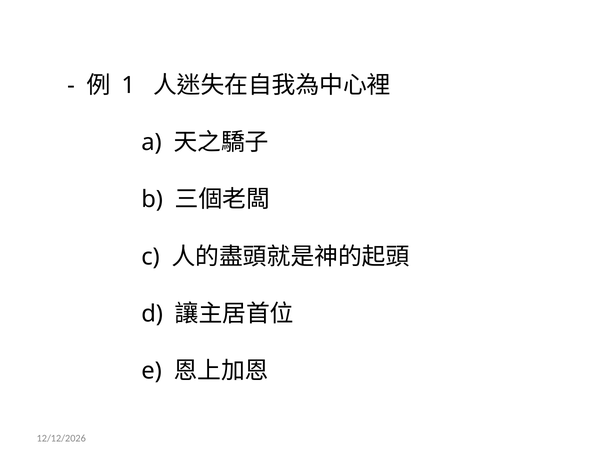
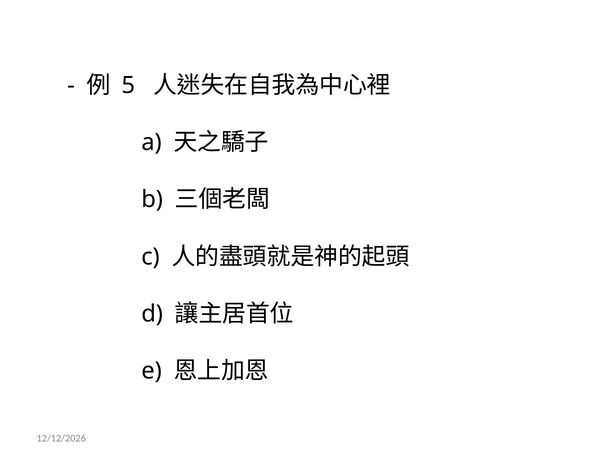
1: 1 -> 5
